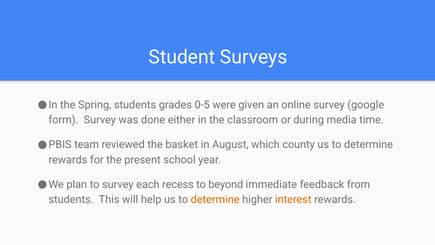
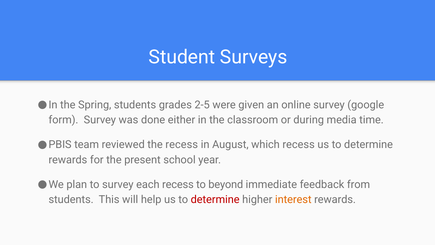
0-5: 0-5 -> 2-5
the basket: basket -> recess
which county: county -> recess
determine at (215, 199) colour: orange -> red
